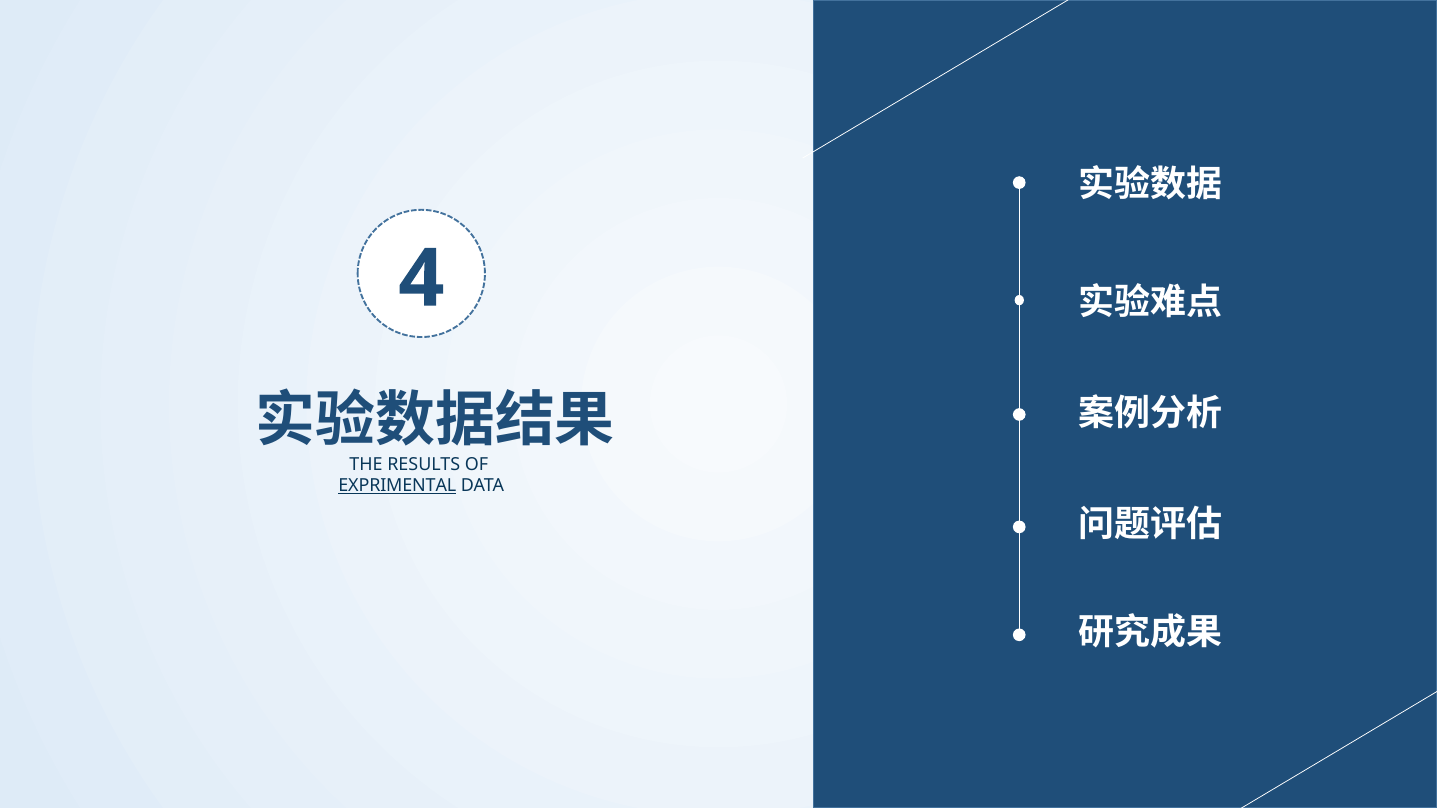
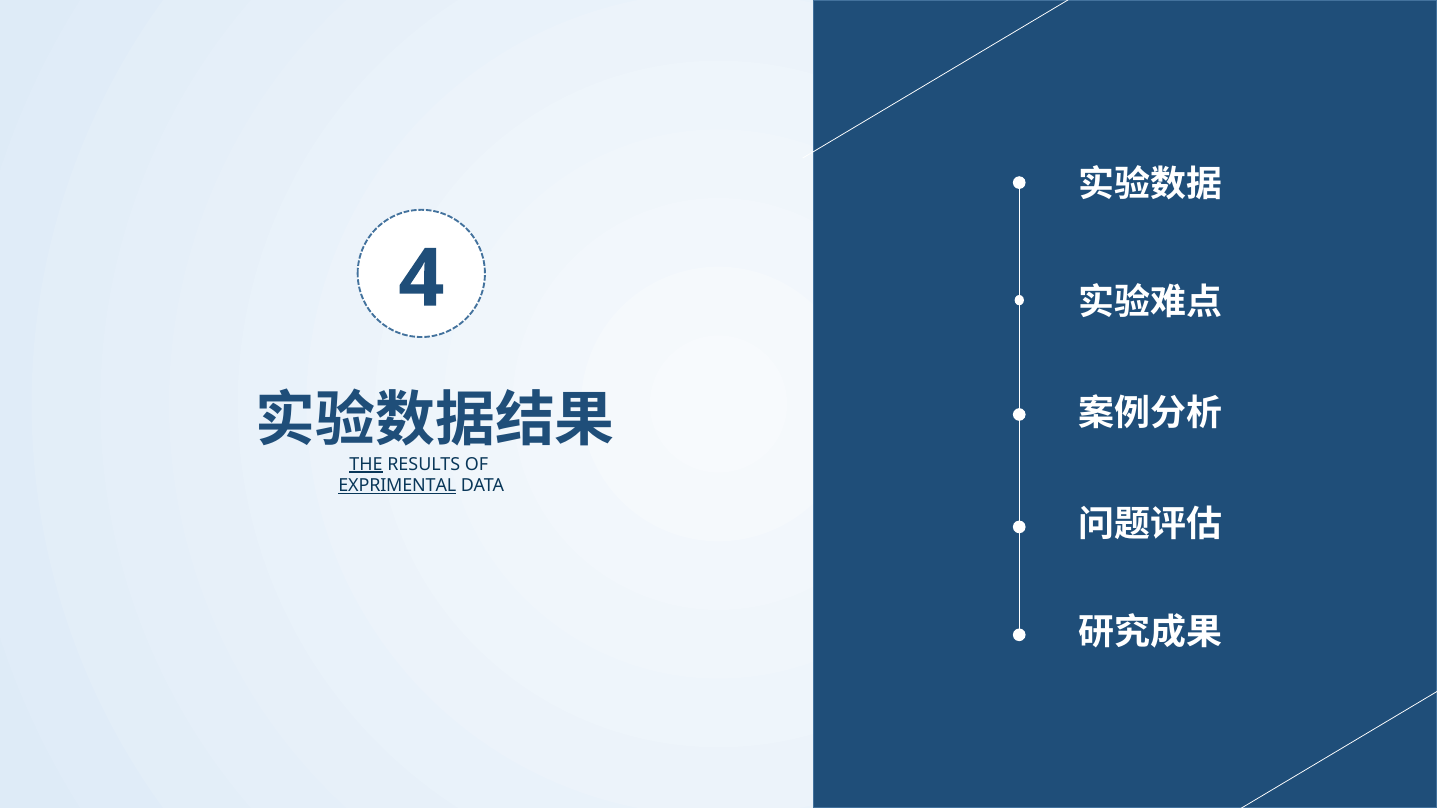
THE underline: none -> present
